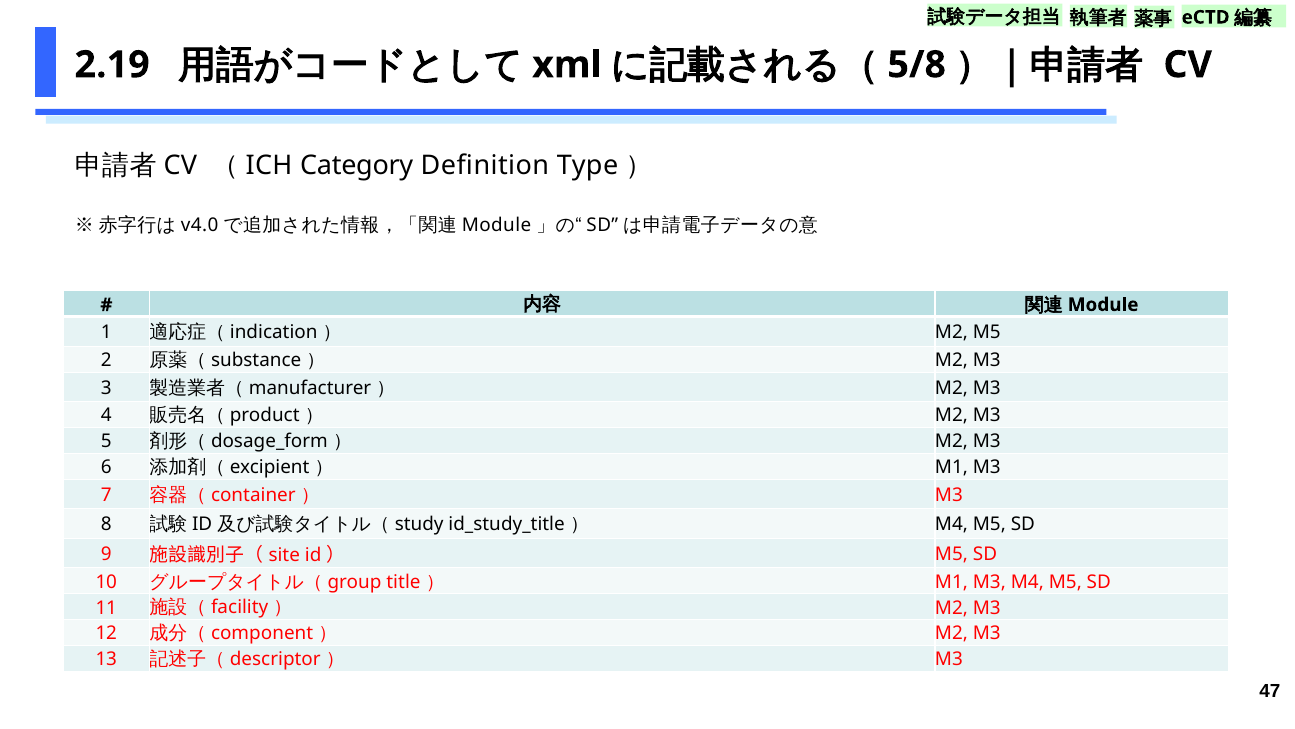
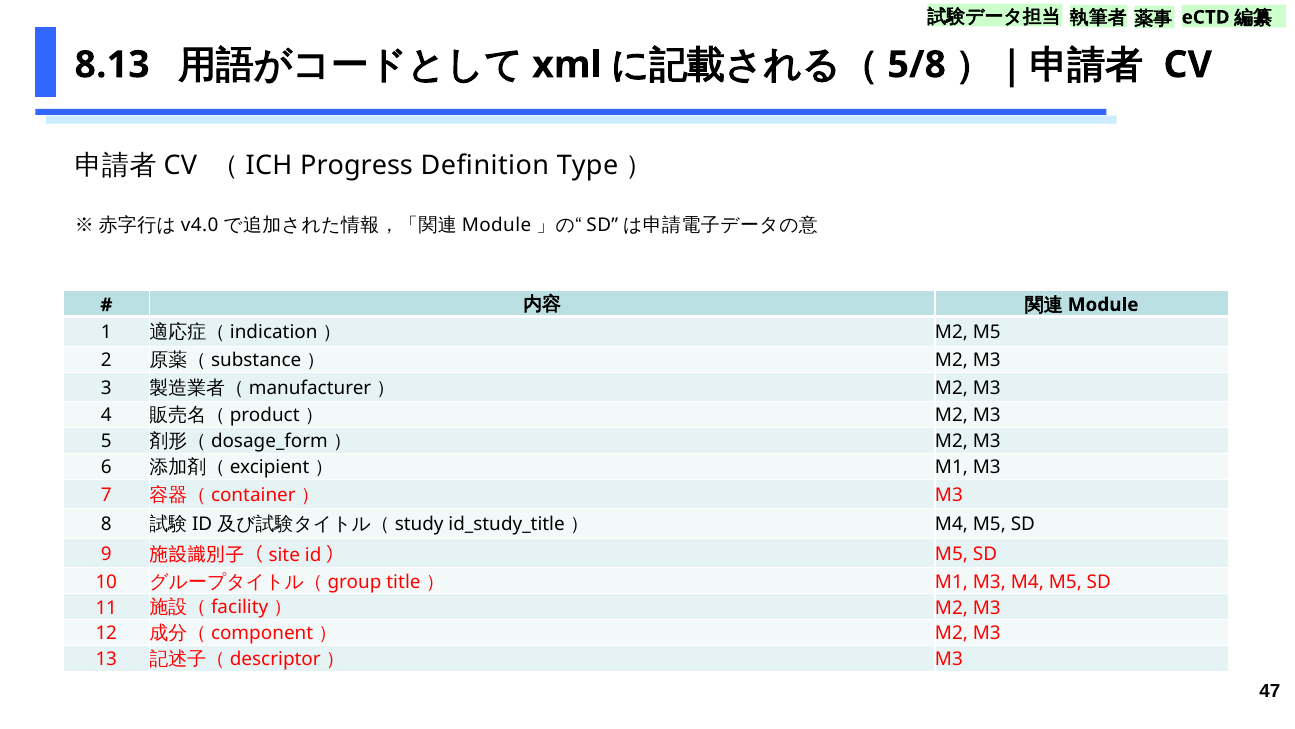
2.19: 2.19 -> 8.13
Category: Category -> Progress
